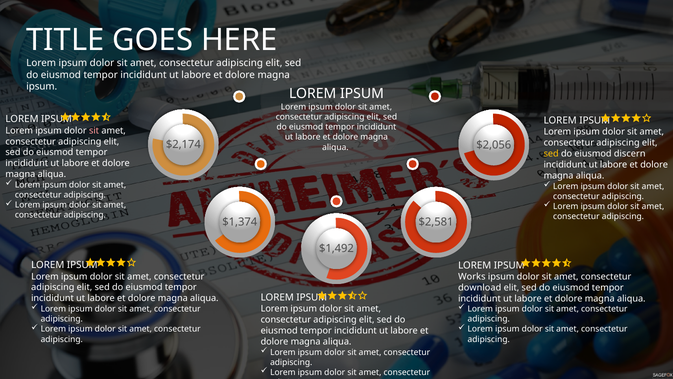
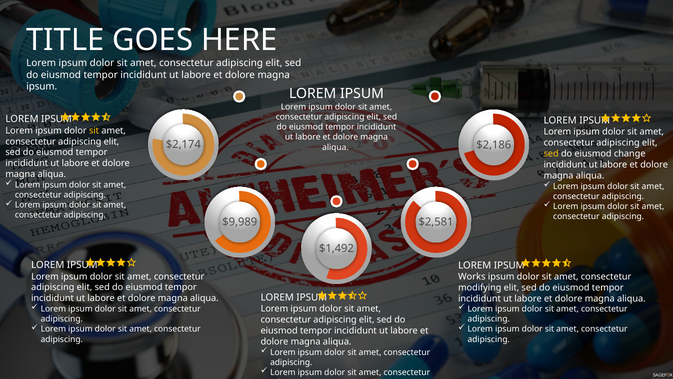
sit at (94, 130) colour: pink -> yellow
$2,056: $2,056 -> $2,186
discern: discern -> change
$1,374: $1,374 -> $9,989
download: download -> modifying
